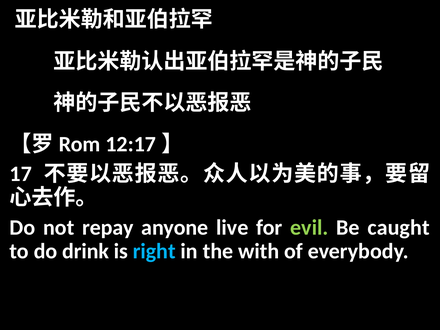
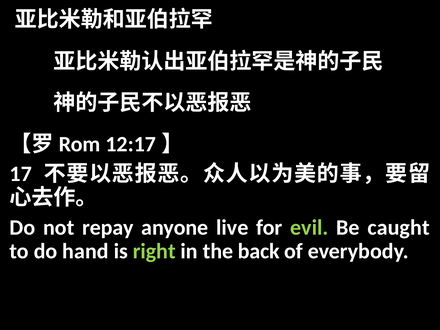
drink: drink -> hand
right colour: light blue -> light green
with: with -> back
